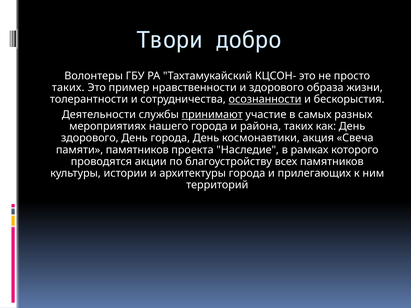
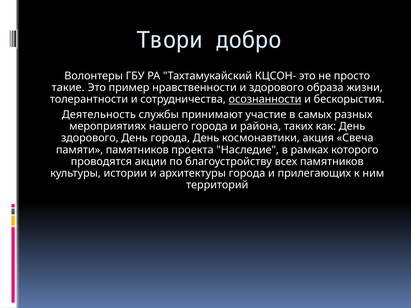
таких at (68, 88): таких -> такие
Деятельности: Деятельности -> Деятельность
принимают underline: present -> none
